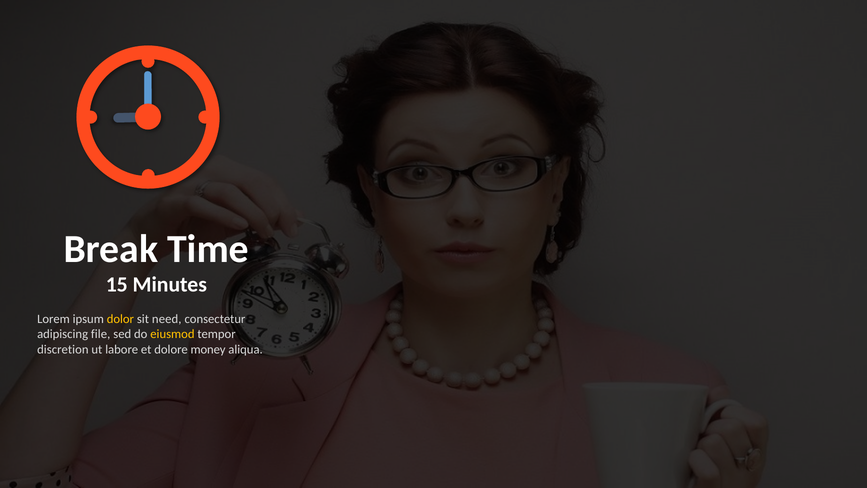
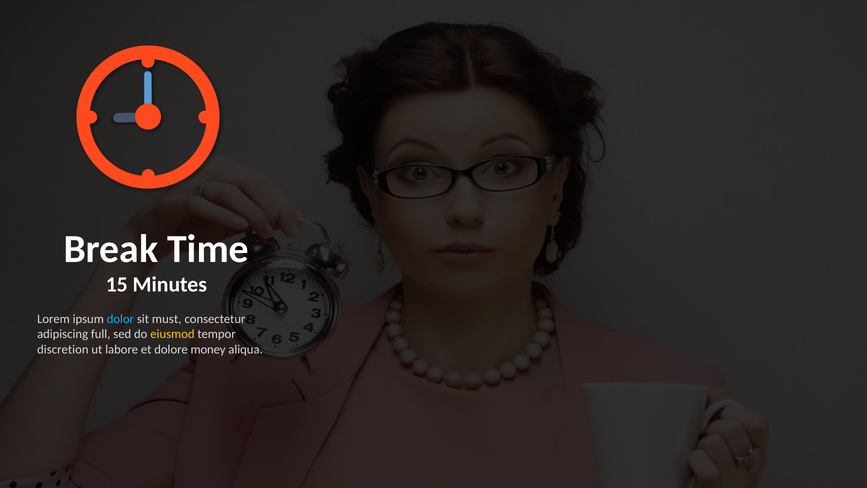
dolor colour: yellow -> light blue
need: need -> must
file: file -> full
